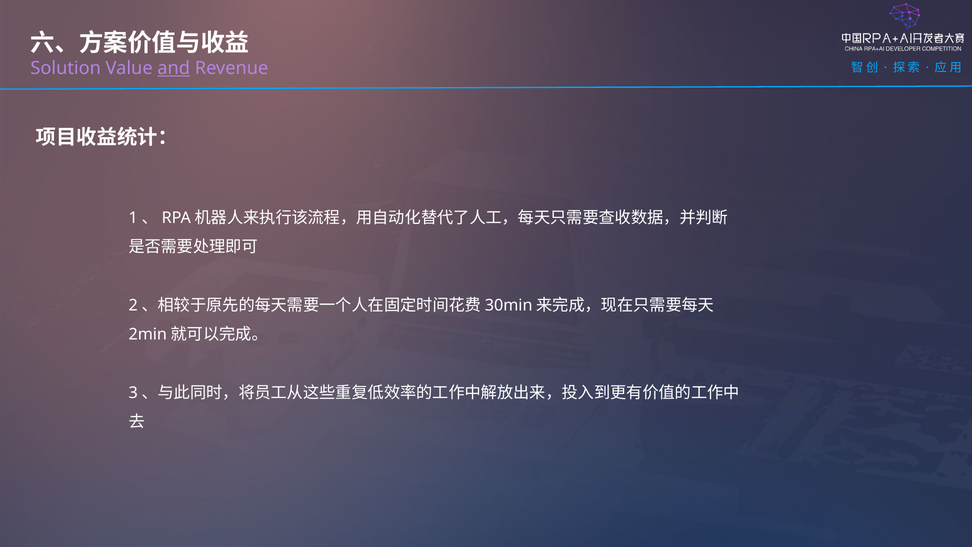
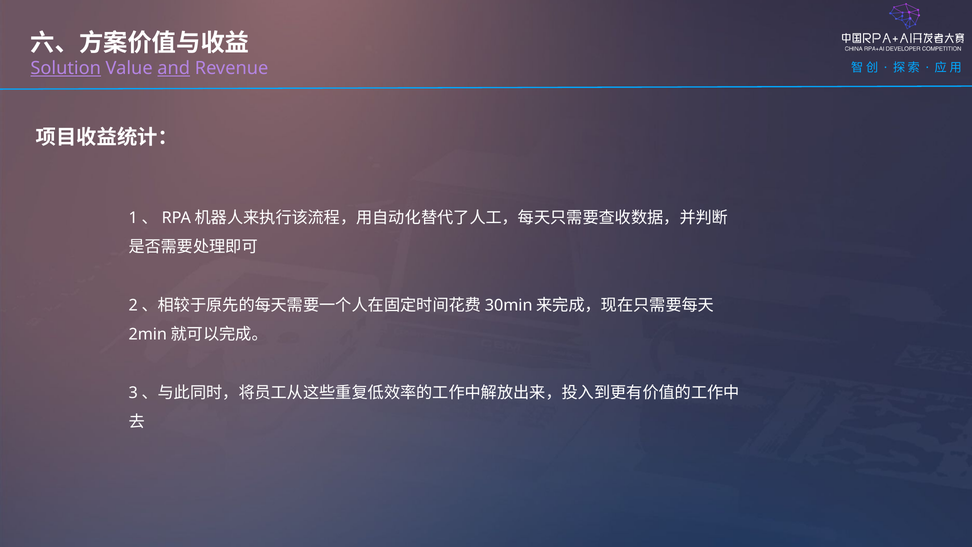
Solution underline: none -> present
